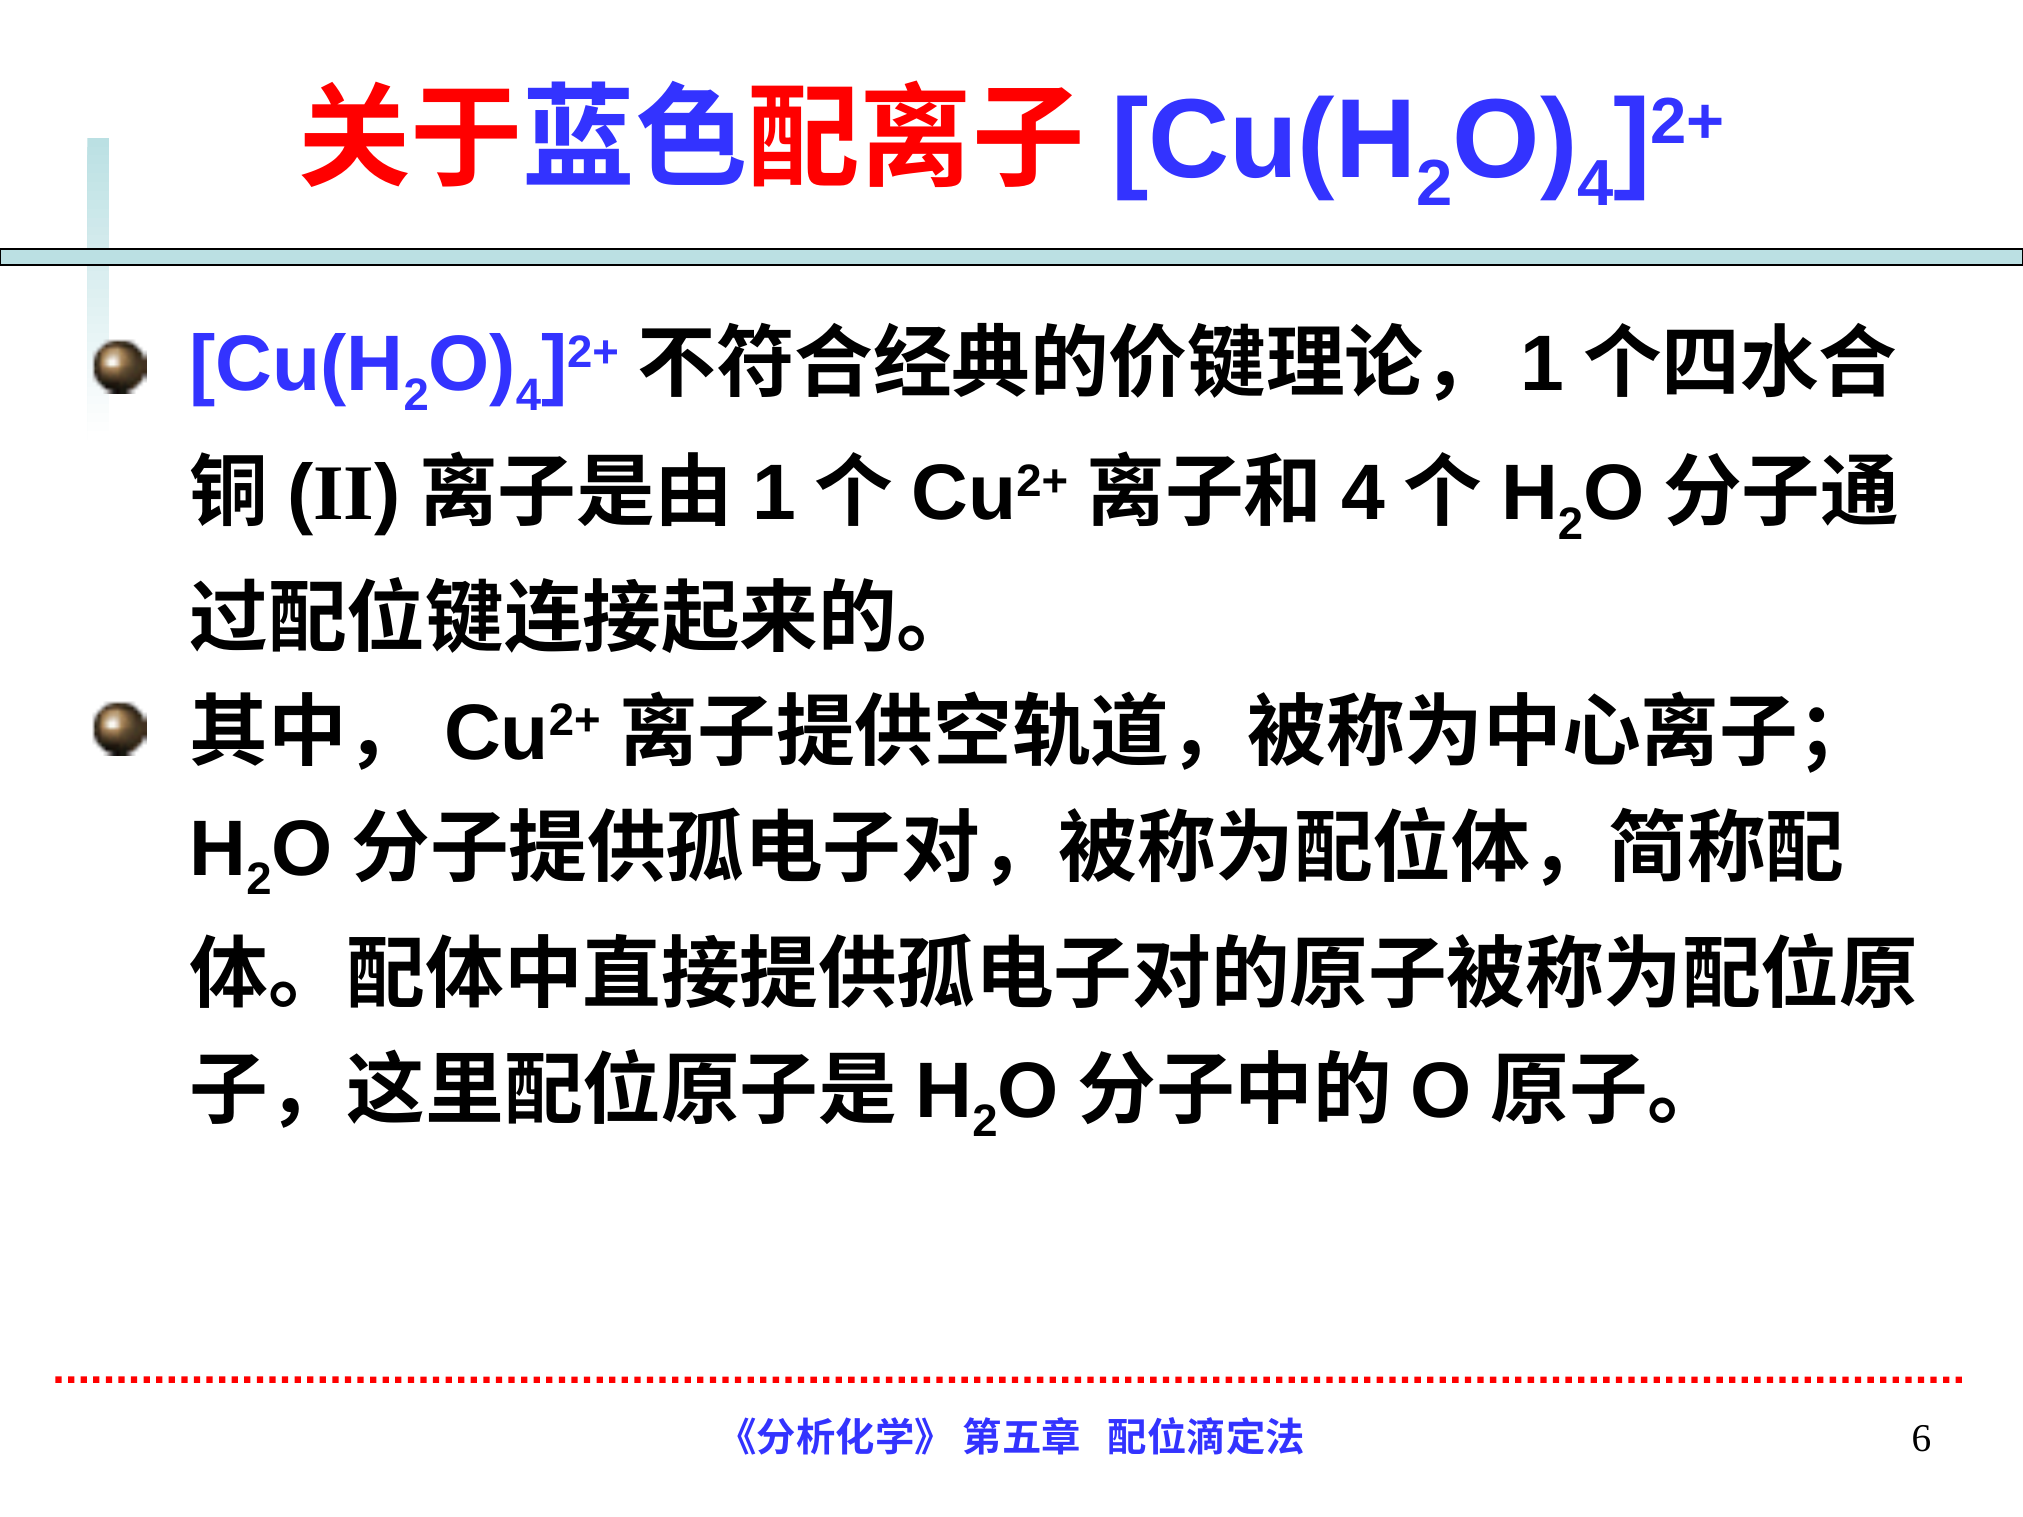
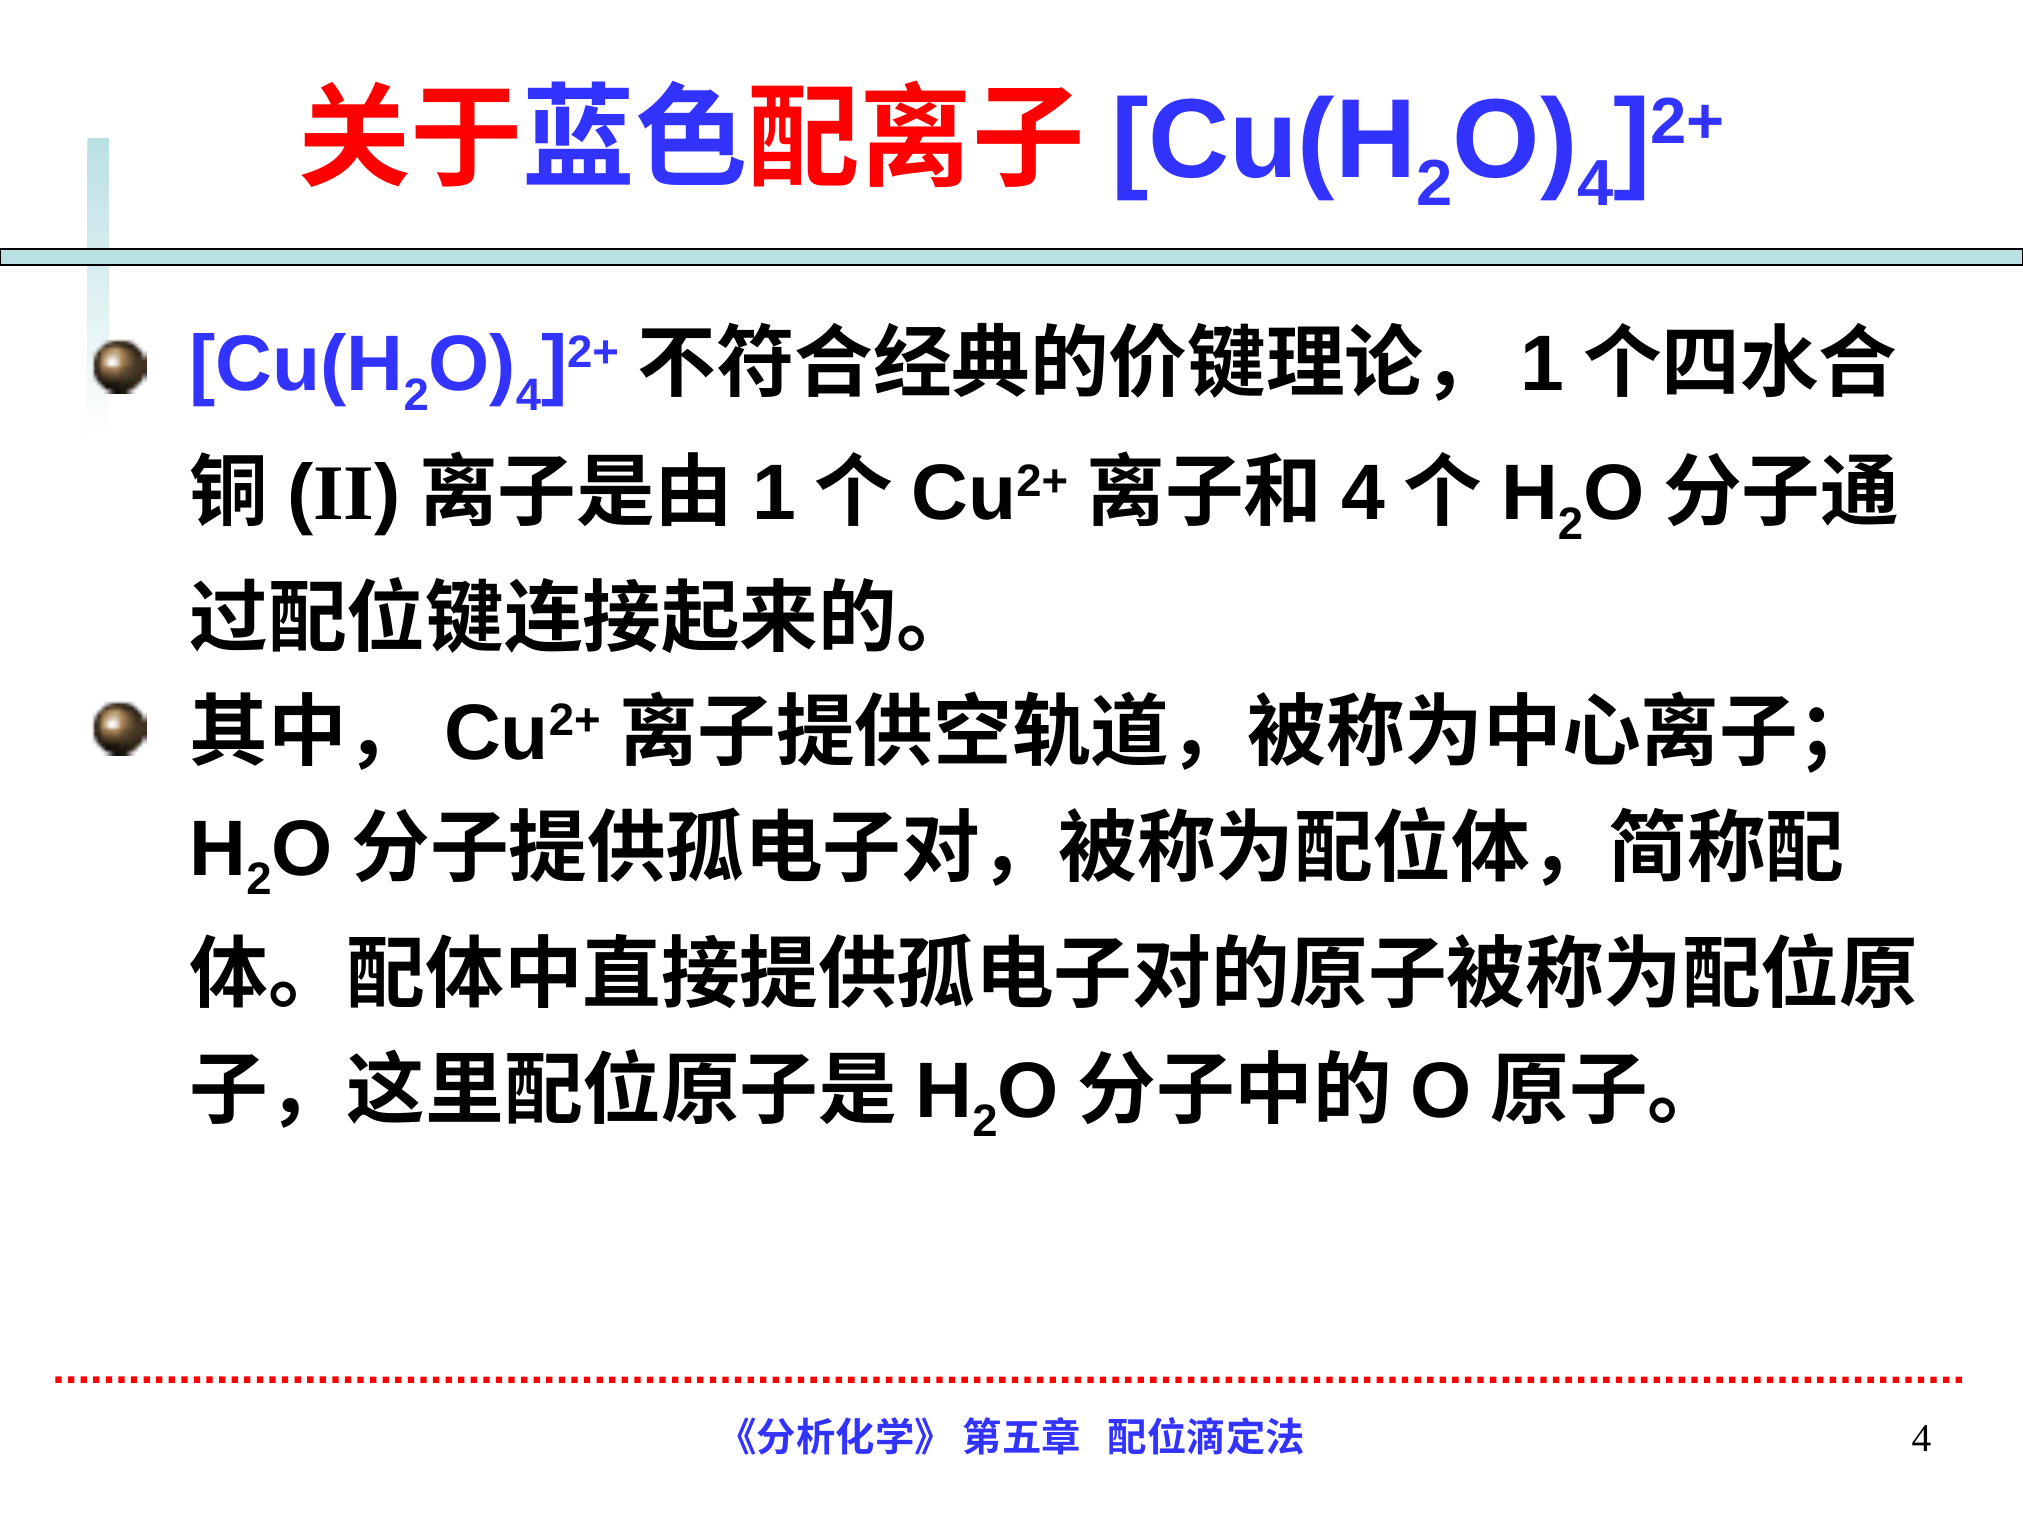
6 at (1921, 1438): 6 -> 4
